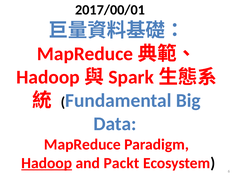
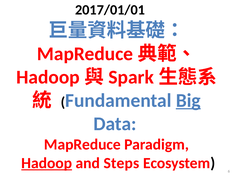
2017/00/01: 2017/00/01 -> 2017/01/01
Big underline: none -> present
Packt: Packt -> Steps
